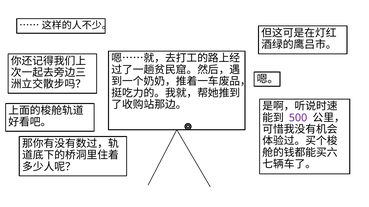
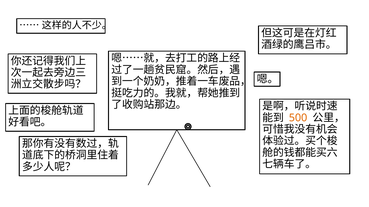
500 colour: purple -> orange
